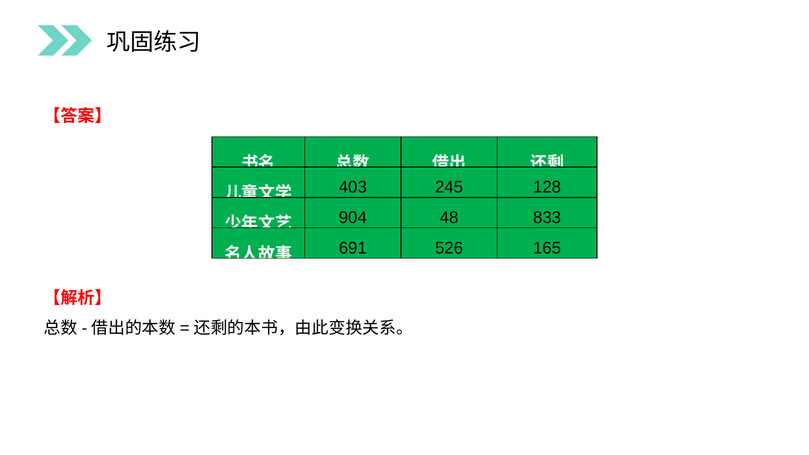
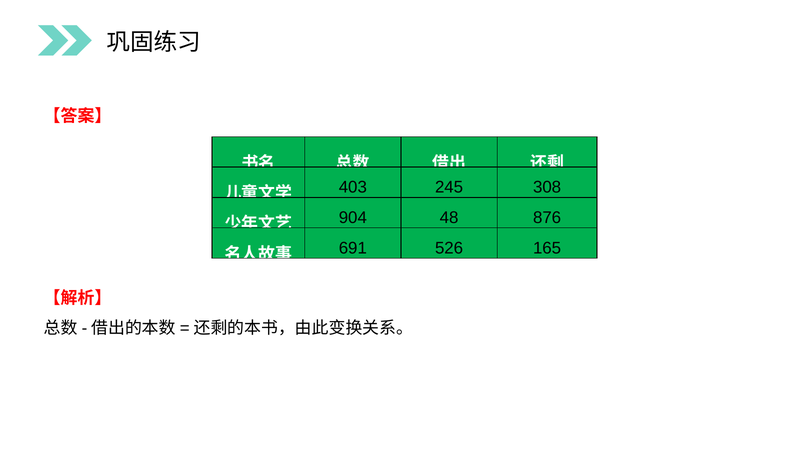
128: 128 -> 308
833: 833 -> 876
